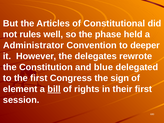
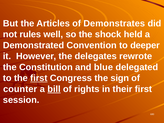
Constitutional: Constitutional -> Demonstrates
phase: phase -> shock
Administrator: Administrator -> Demonstrated
first at (39, 78) underline: none -> present
element: element -> counter
